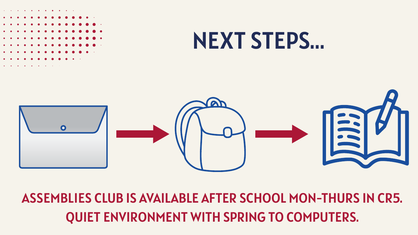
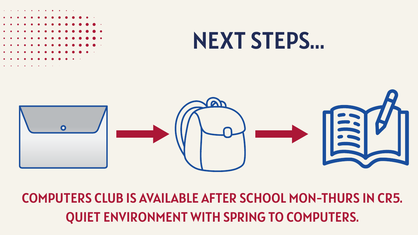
ASSEMBLIES at (57, 198): ASSEMBLIES -> COMPUTERS
